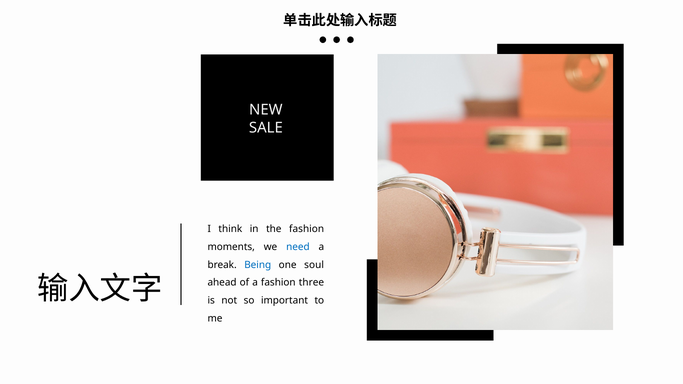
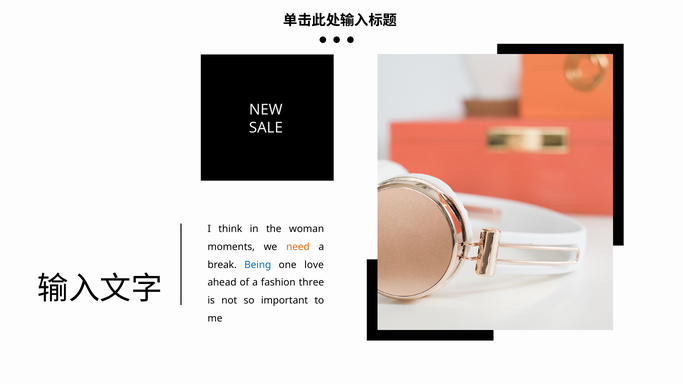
the fashion: fashion -> woman
need colour: blue -> orange
soul: soul -> love
